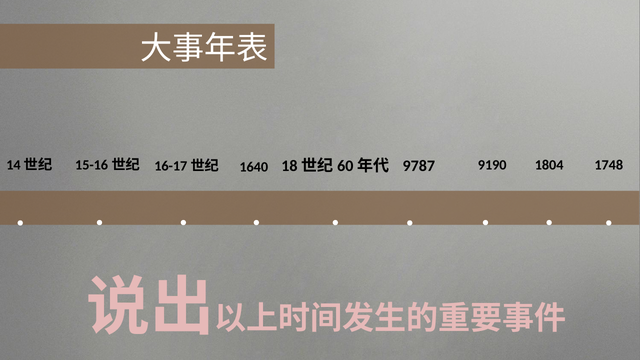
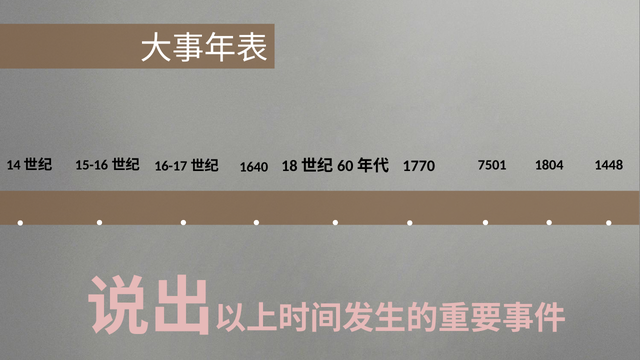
9190: 9190 -> 7501
1748: 1748 -> 1448
9787: 9787 -> 1770
